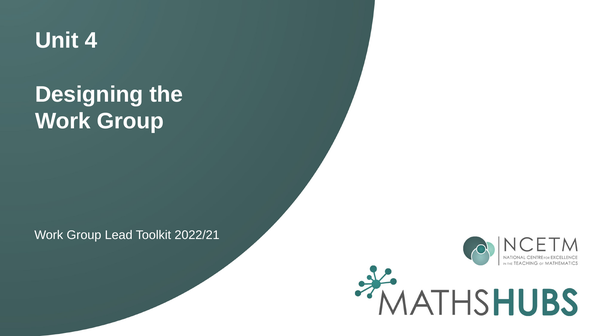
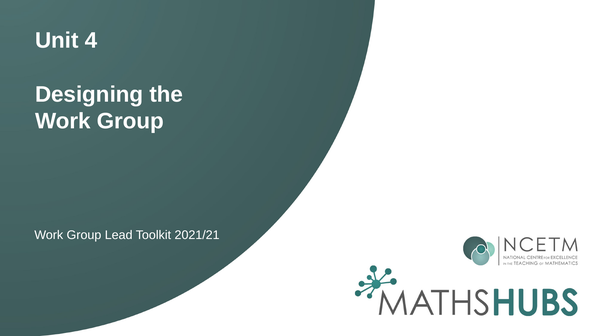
2022/21: 2022/21 -> 2021/21
